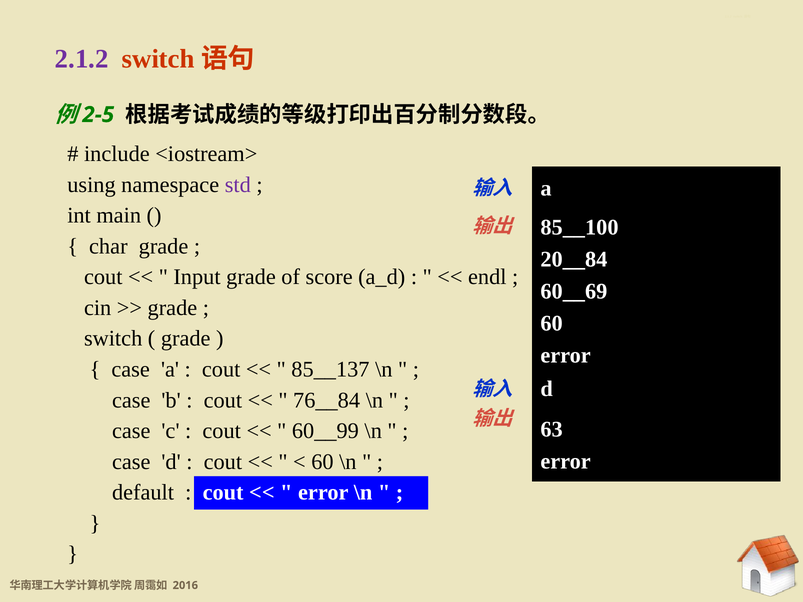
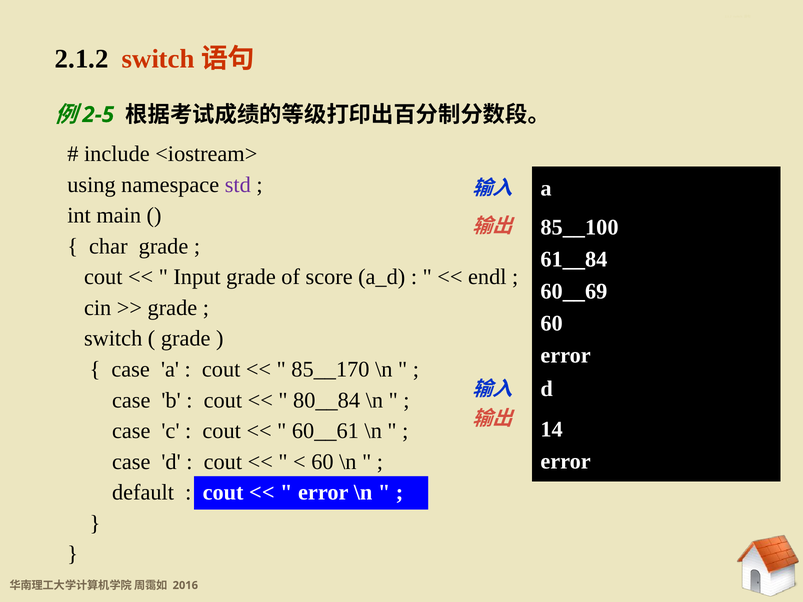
2.1.2 at (82, 59) colour: purple -> black
20__84: 20__84 -> 61__84
85__137: 85__137 -> 85__170
76__84: 76__84 -> 80__84
63: 63 -> 14
60__99: 60__99 -> 60__61
